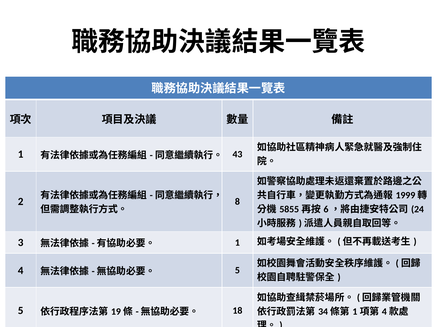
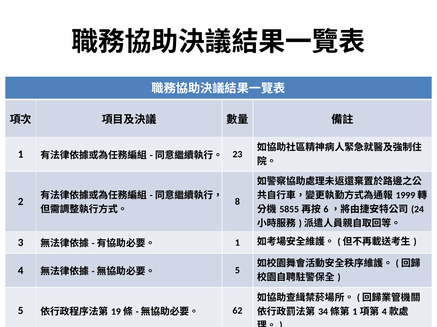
43: 43 -> 23
18: 18 -> 62
